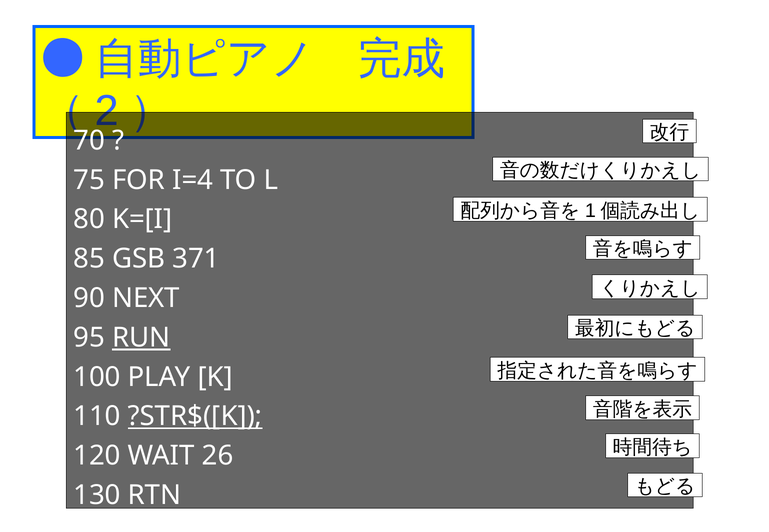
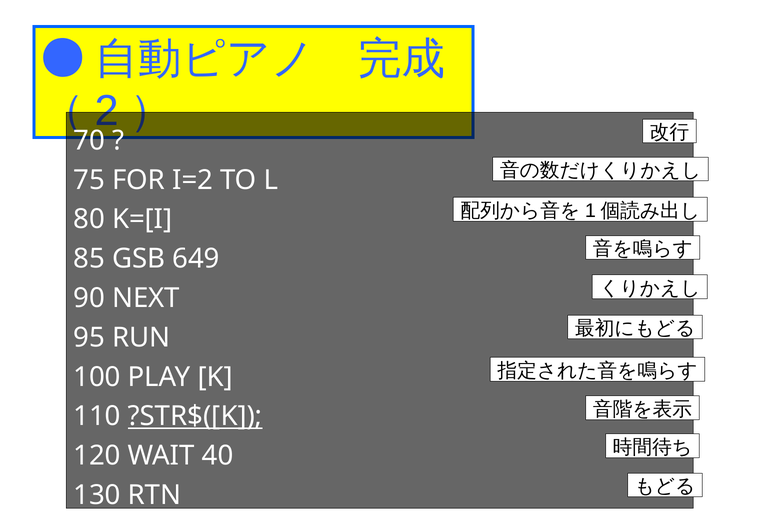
I=4: I=4 -> I=2
371: 371 -> 649
RUN underline: present -> none
26: 26 -> 40
